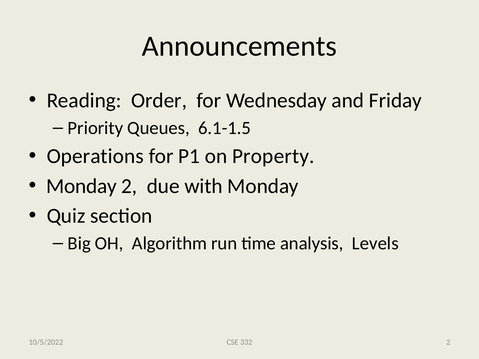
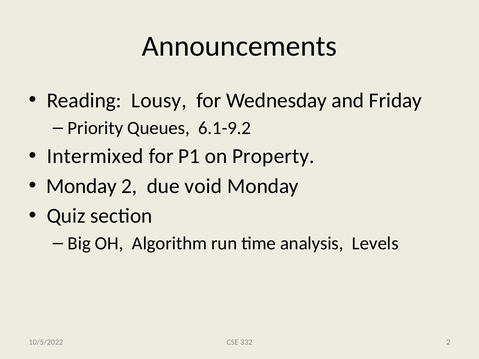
Order: Order -> Lousy
6.1-1.5: 6.1-1.5 -> 6.1-9.2
Operations: Operations -> Intermixed
with: with -> void
